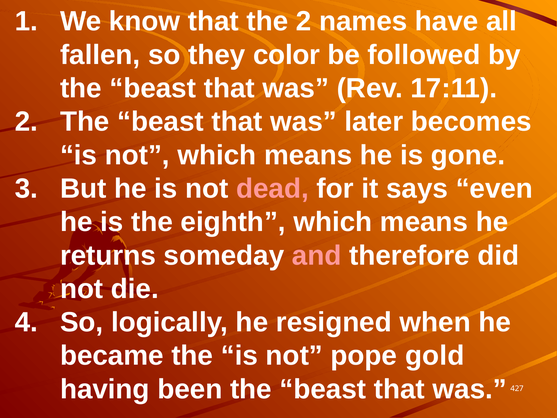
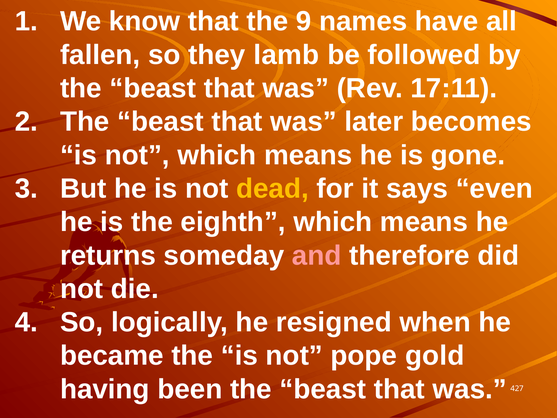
the 2: 2 -> 9
color: color -> lamb
dead colour: pink -> yellow
